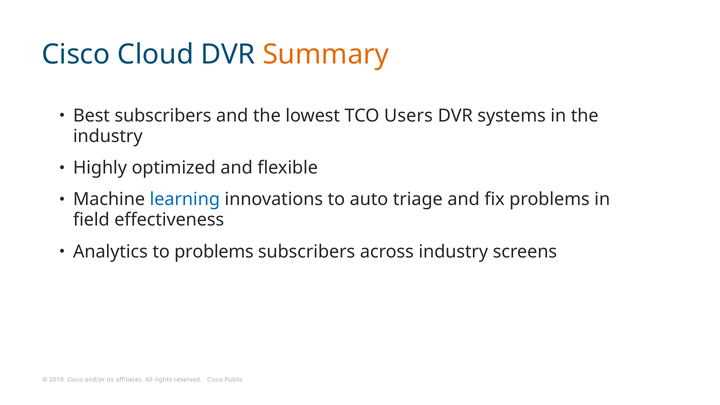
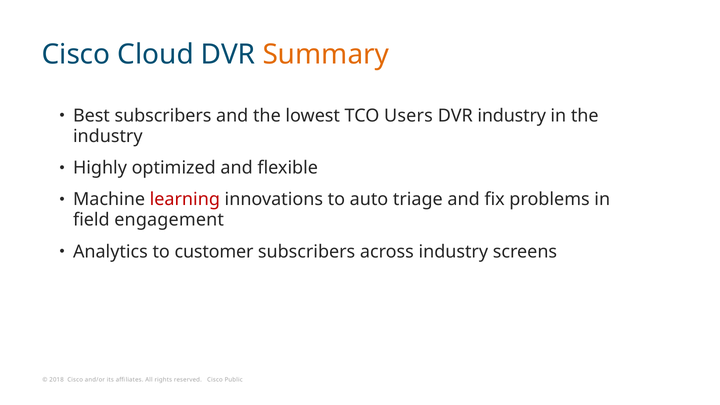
DVR systems: systems -> industry
learning colour: blue -> red
effectiveness: effectiveness -> engagement
to problems: problems -> customer
